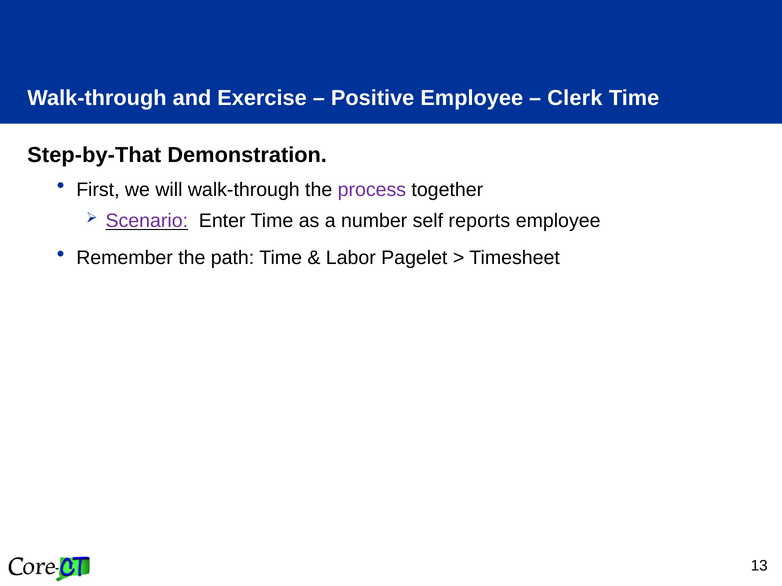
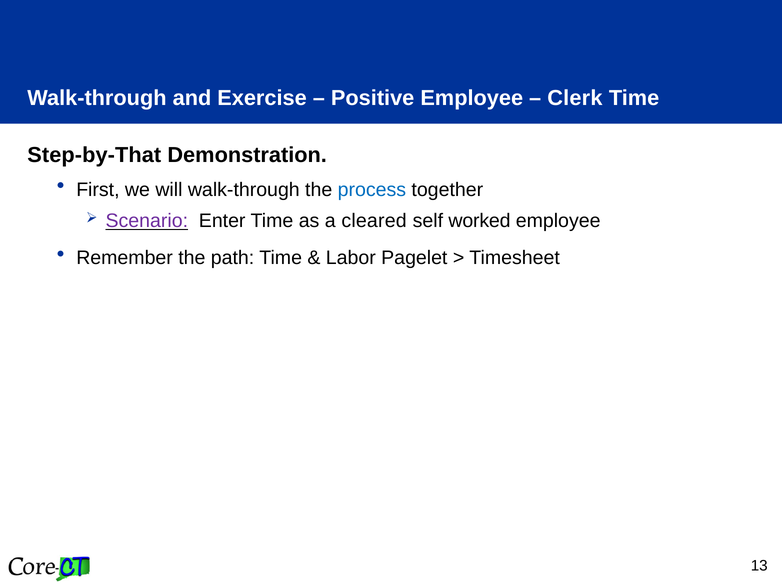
process colour: purple -> blue
number: number -> cleared
reports: reports -> worked
